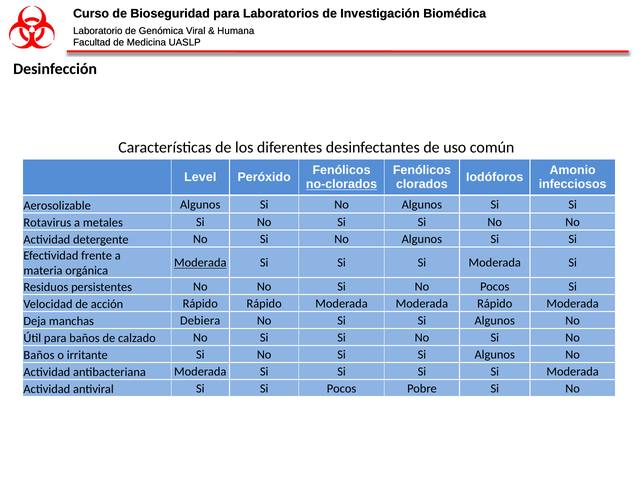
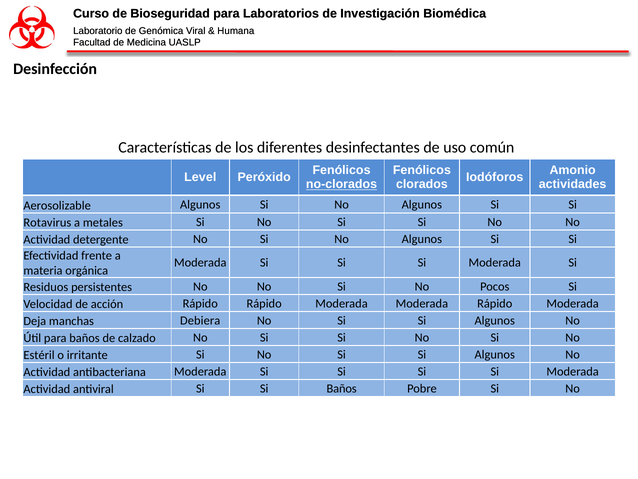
infecciosos: infecciosos -> actividades
Moderada at (200, 263) underline: present -> none
Baños at (39, 355): Baños -> Estéril
Si Pocos: Pocos -> Baños
